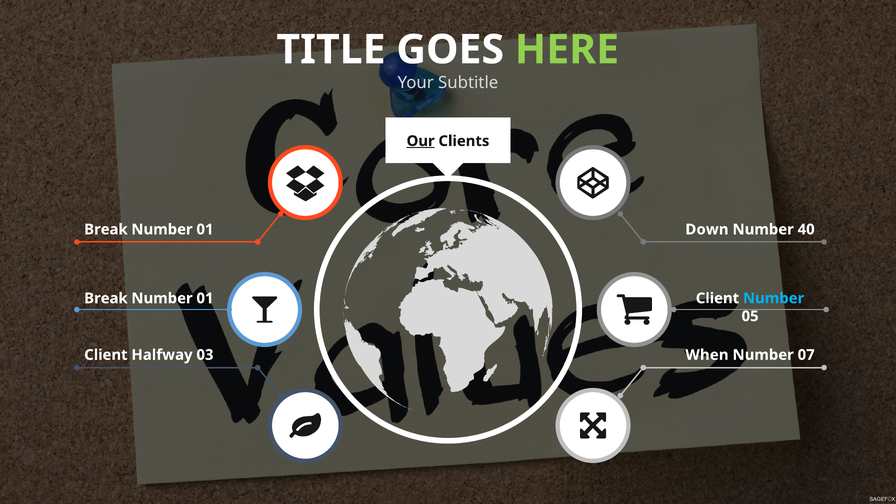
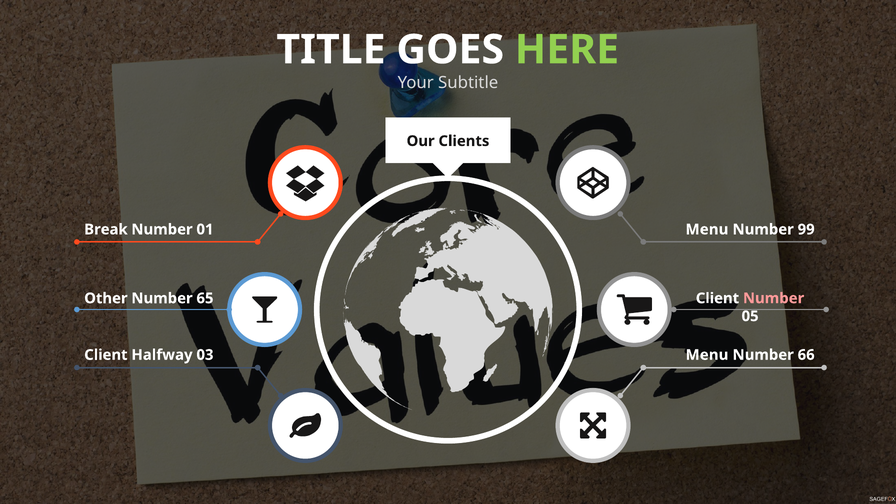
Our underline: present -> none
Down at (707, 229): Down -> Menu
40: 40 -> 99
Number at (774, 298) colour: light blue -> pink
Break at (106, 298): Break -> Other
01 at (205, 298): 01 -> 65
When at (707, 355): When -> Menu
07: 07 -> 66
